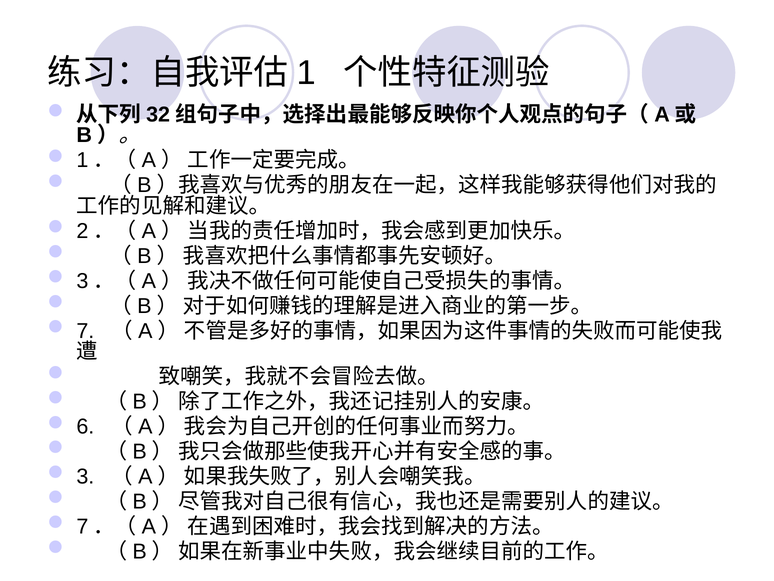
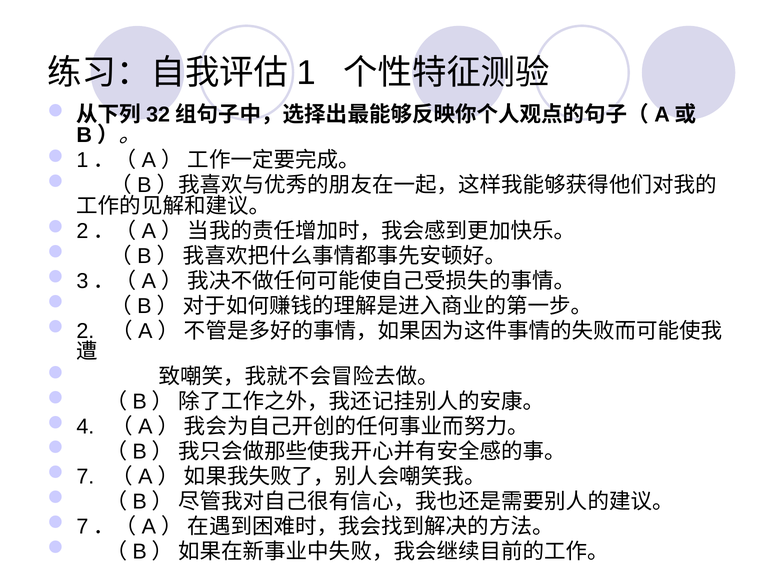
7: 7 -> 2
6: 6 -> 4
3: 3 -> 7
